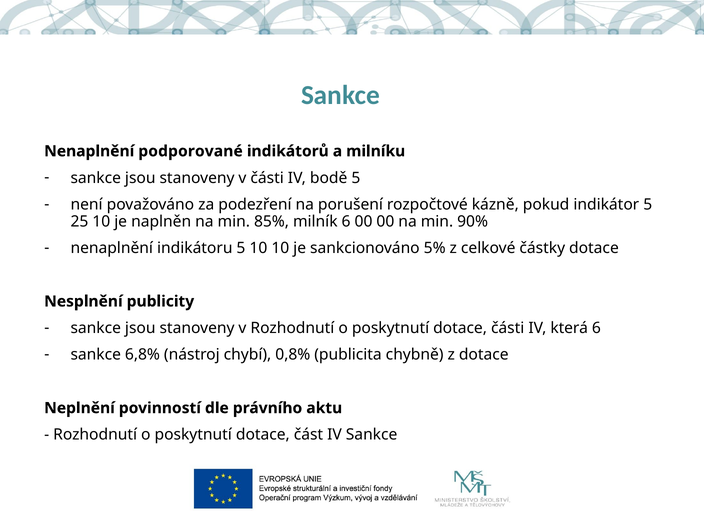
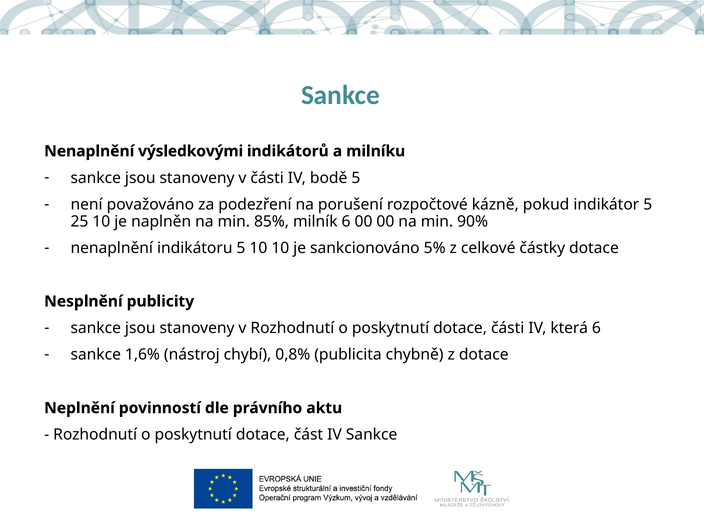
podporované: podporované -> výsledkovými
6,8%: 6,8% -> 1,6%
